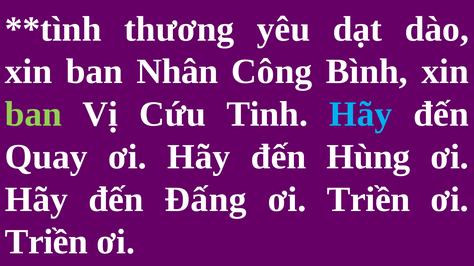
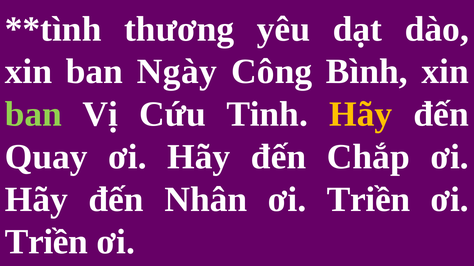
Nhân: Nhân -> Ngày
Hãy at (361, 114) colour: light blue -> yellow
Hùng: Hùng -> Chắp
Ðấng: Ðấng -> Nhân
